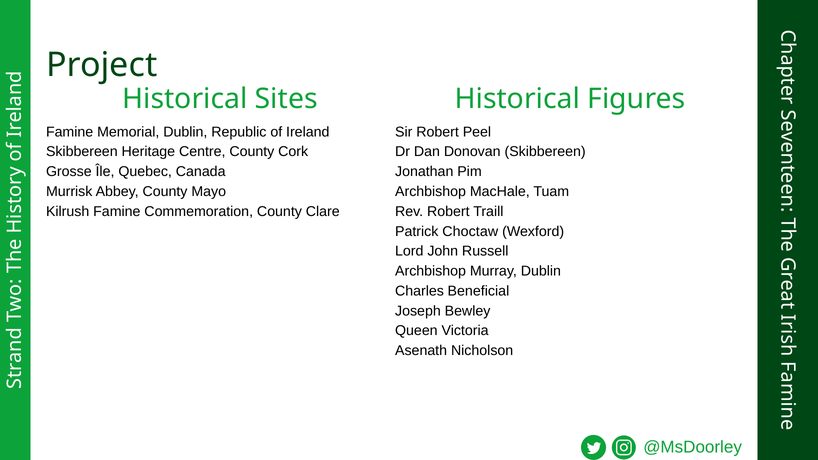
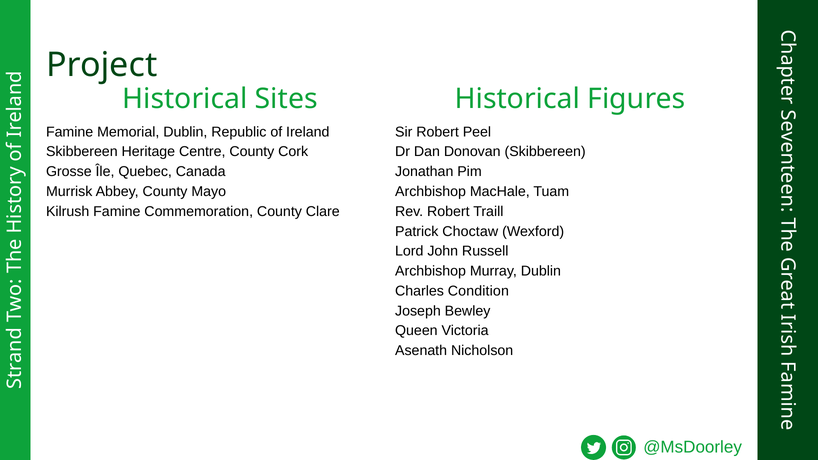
Beneficial: Beneficial -> Condition
